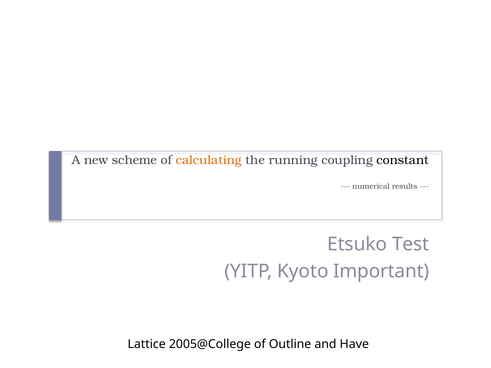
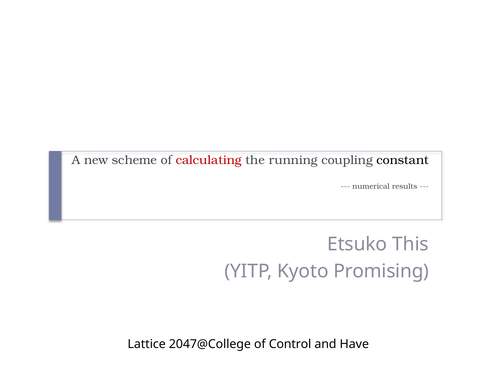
calculating colour: orange -> red
Test: Test -> This
Important: Important -> Promising
2005@College: 2005@College -> 2047@College
Outline: Outline -> Control
